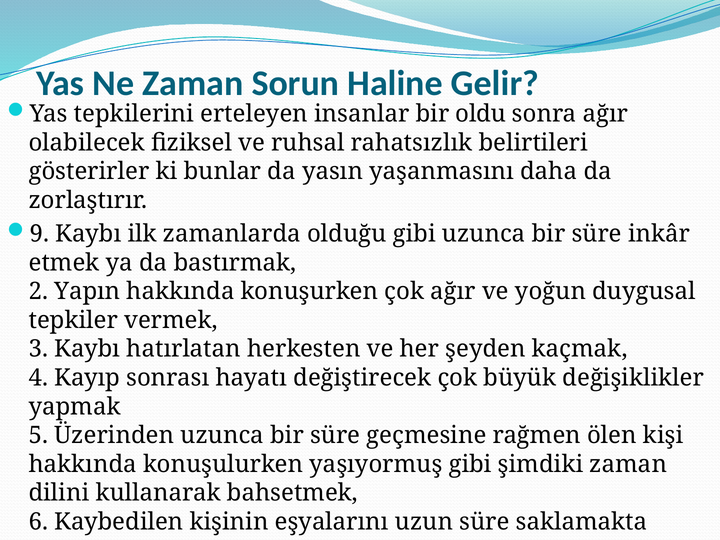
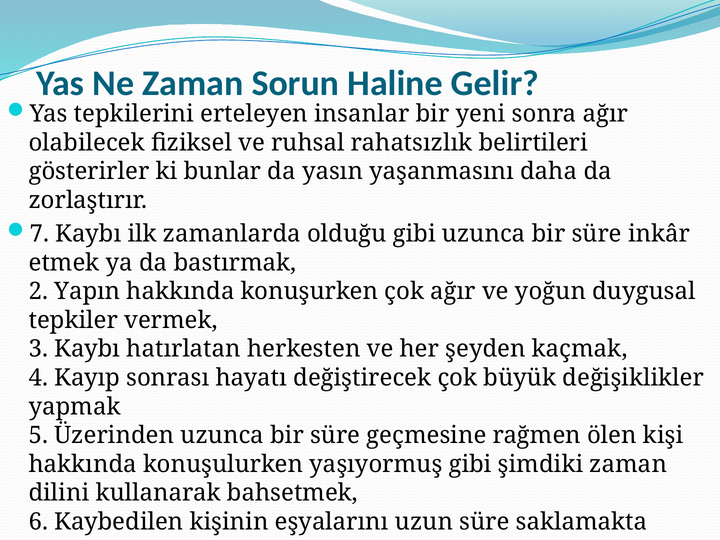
oldu: oldu -> yeni
9: 9 -> 7
